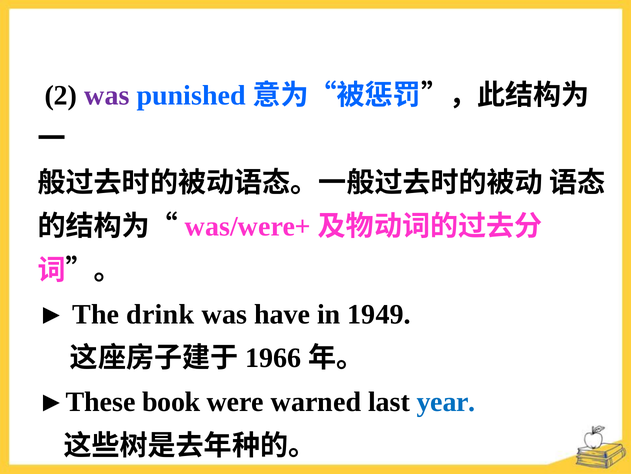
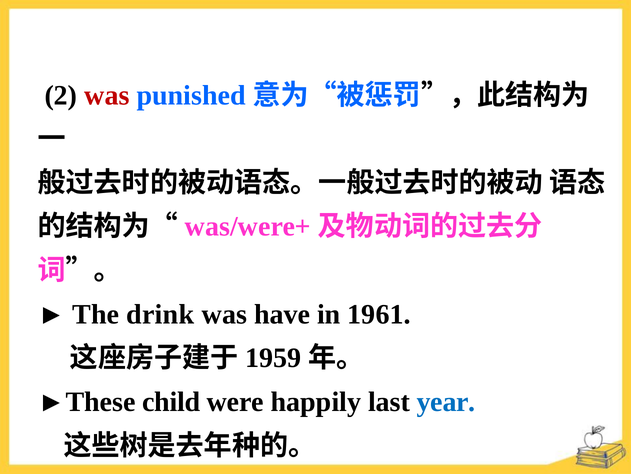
was at (107, 95) colour: purple -> red
1949: 1949 -> 1961
1966: 1966 -> 1959
book: book -> child
warned: warned -> happily
